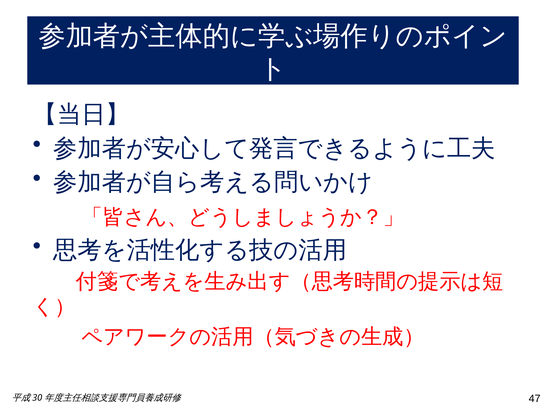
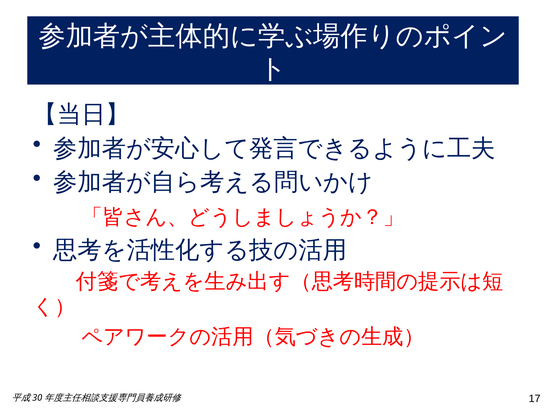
47: 47 -> 17
